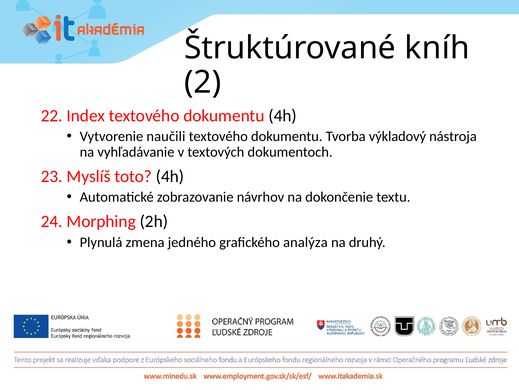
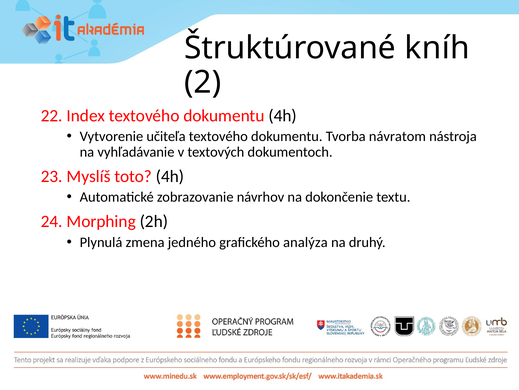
naučili: naučili -> učiteľa
výkladový: výkladový -> návratom
